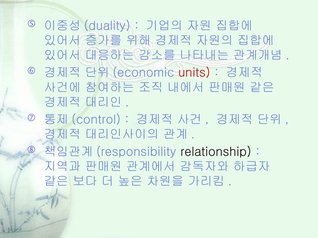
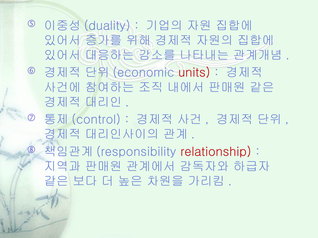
relationship colour: black -> red
